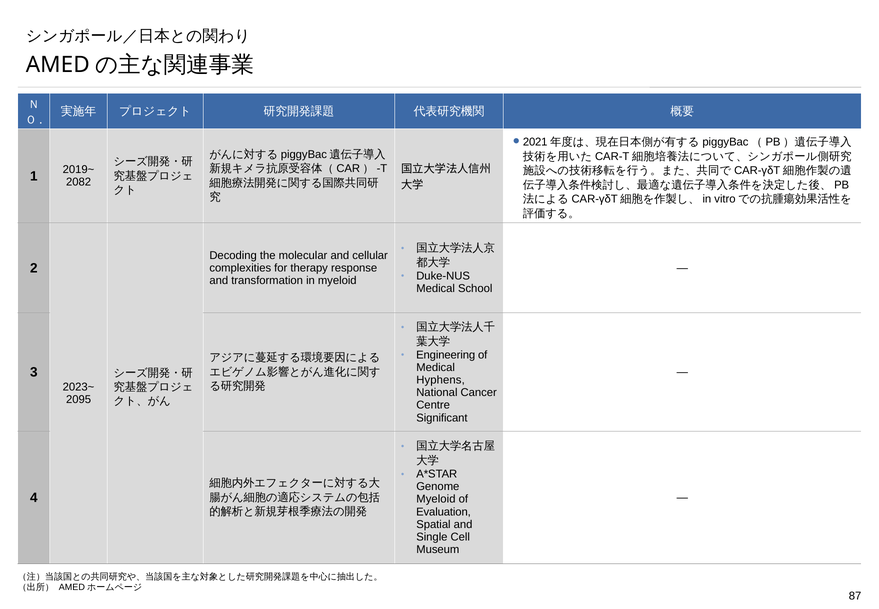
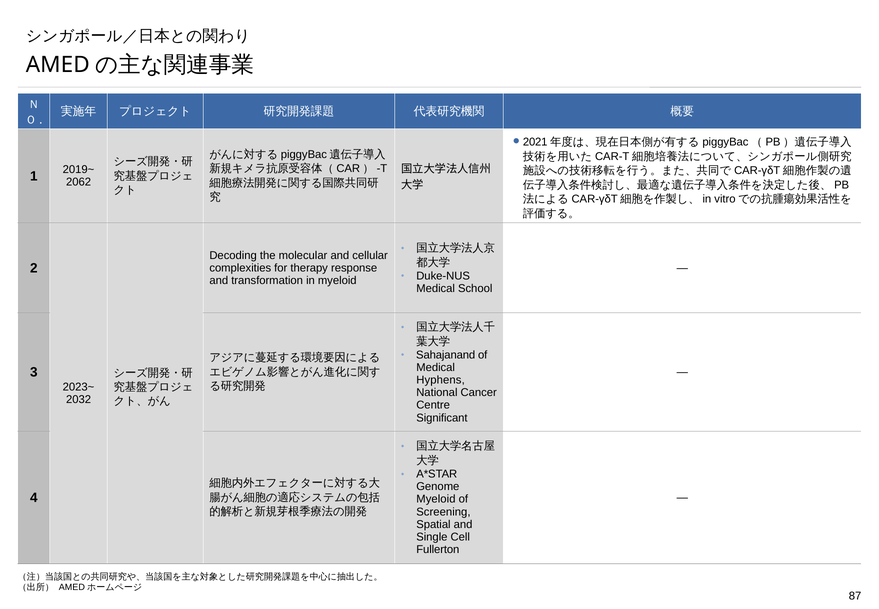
2082: 2082 -> 2062
Engineering: Engineering -> Sahajanand
2095: 2095 -> 2032
Evaluation: Evaluation -> Screening
Museum: Museum -> Fullerton
